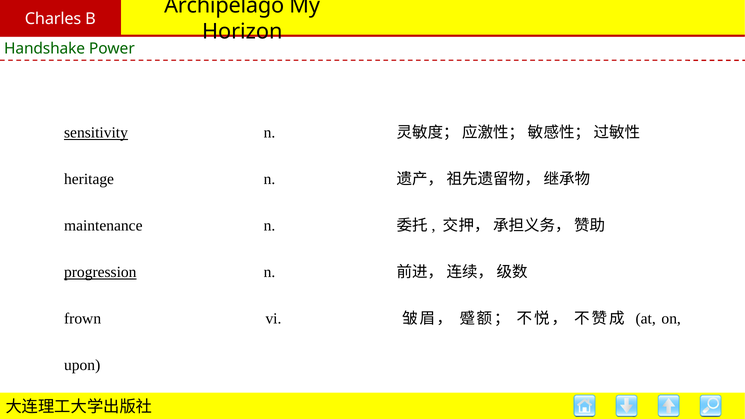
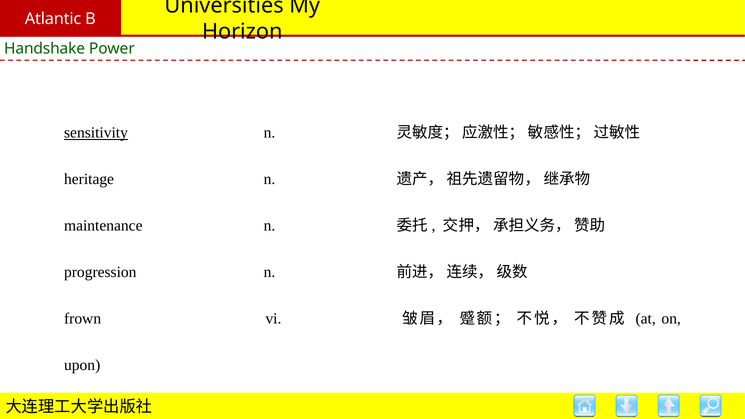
Archipelago: Archipelago -> Universities
Charles: Charles -> Atlantic
progression underline: present -> none
